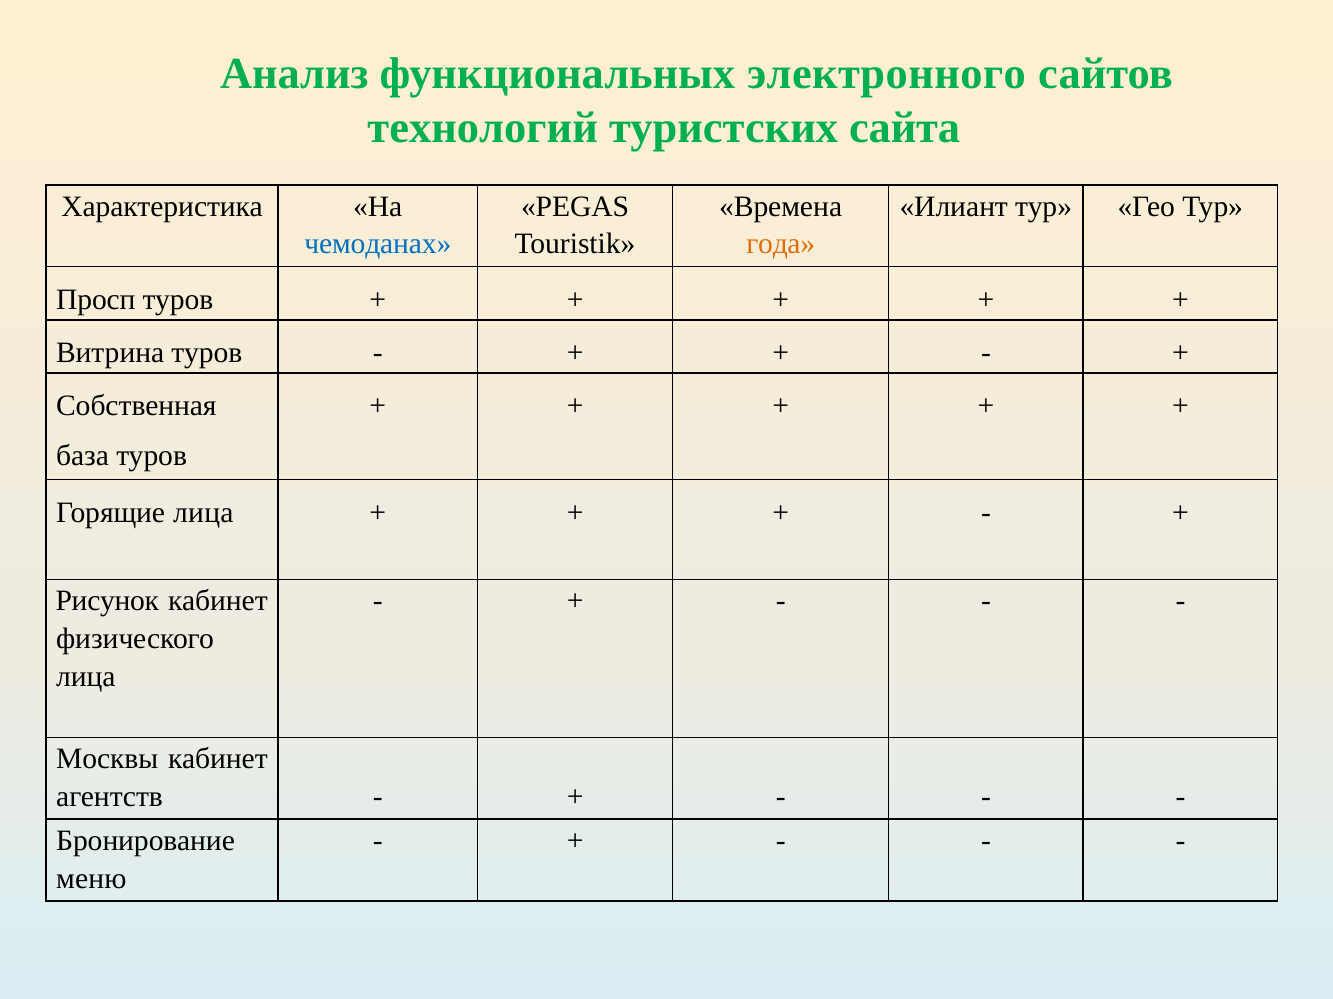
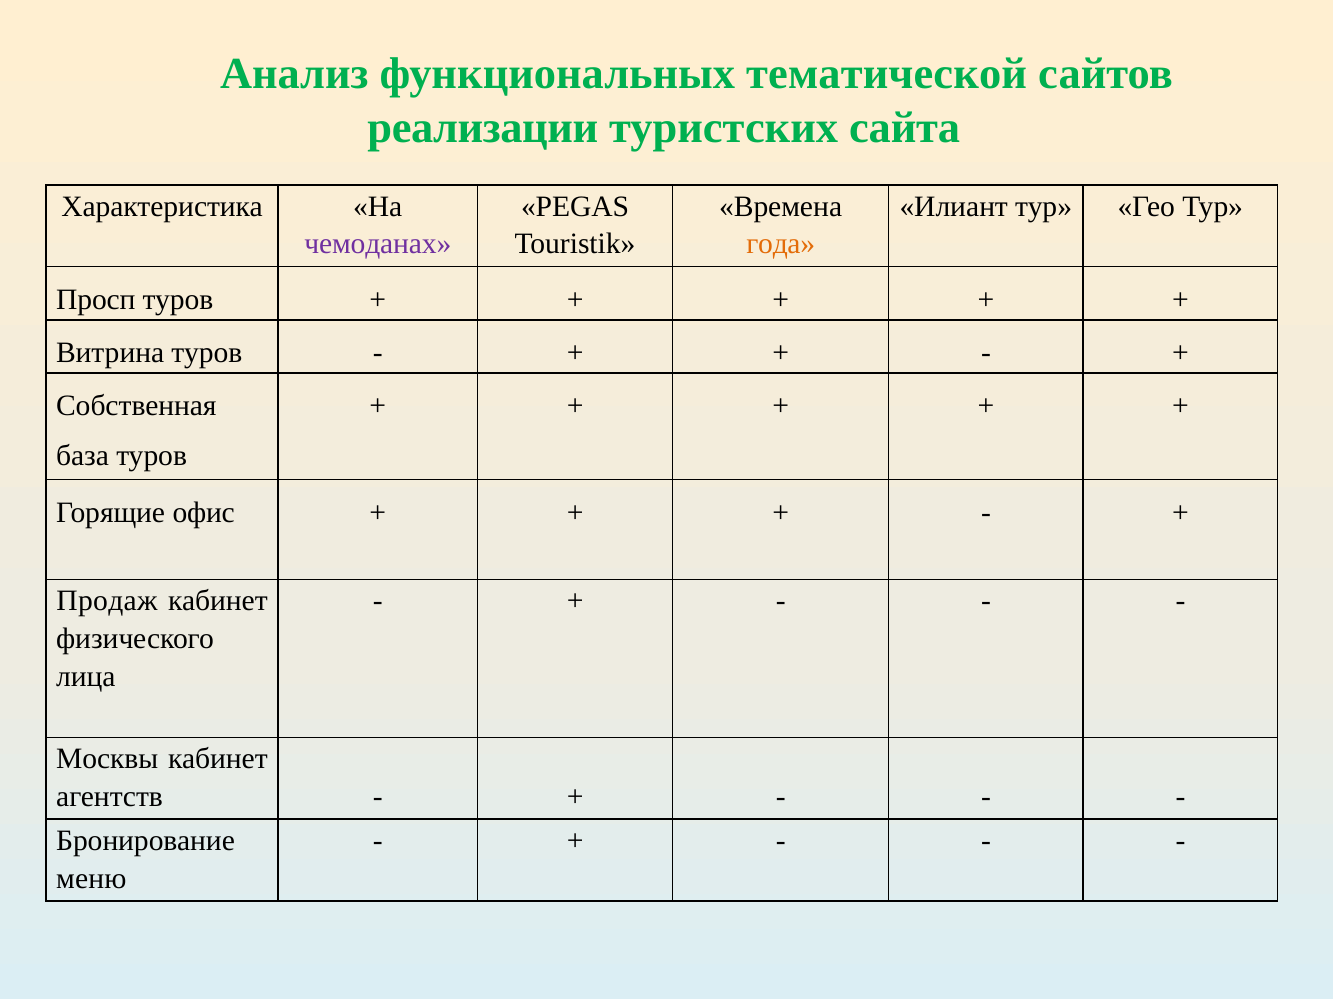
электронного: электронного -> тематической
технологий: технологий -> реализации
чемоданах colour: blue -> purple
Горящие лица: лица -> офис
Рисунок: Рисунок -> Продаж
